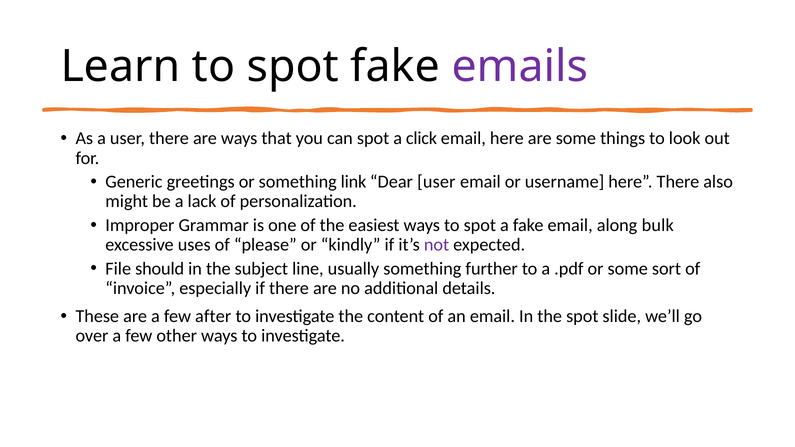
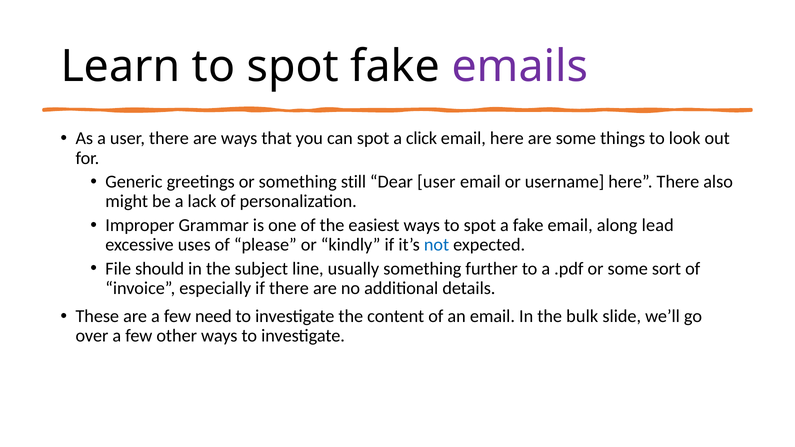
link: link -> still
bulk: bulk -> lead
not colour: purple -> blue
after: after -> need
the spot: spot -> bulk
